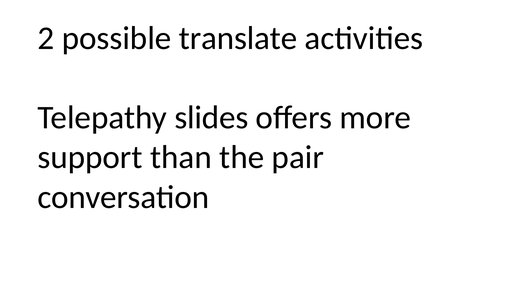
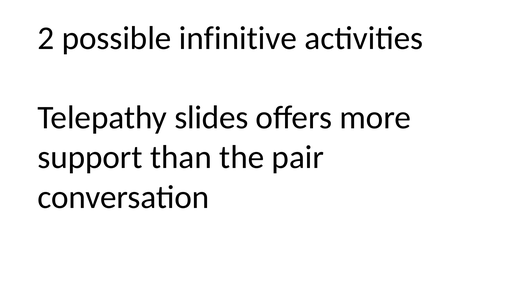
translate: translate -> infinitive
